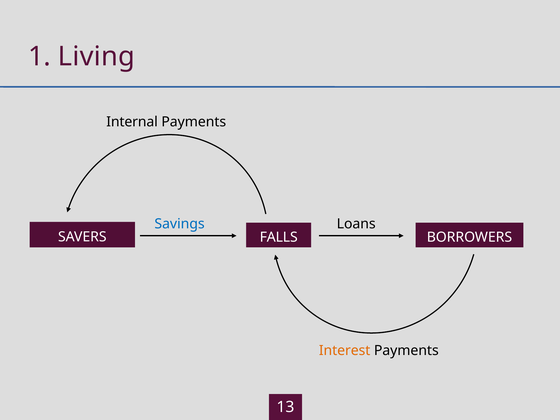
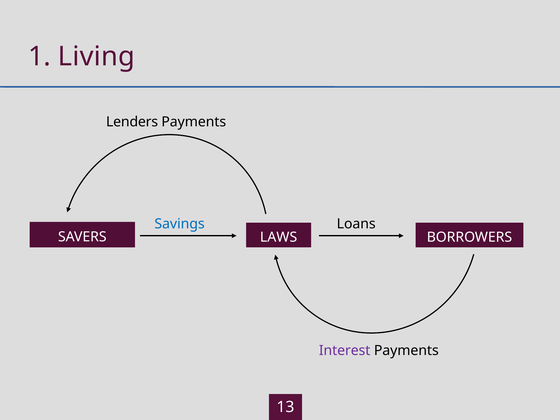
Internal: Internal -> Lenders
FALLS: FALLS -> LAWS
Interest colour: orange -> purple
